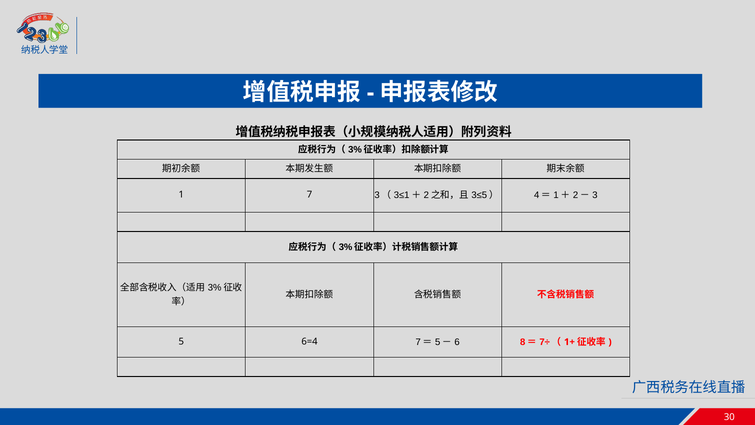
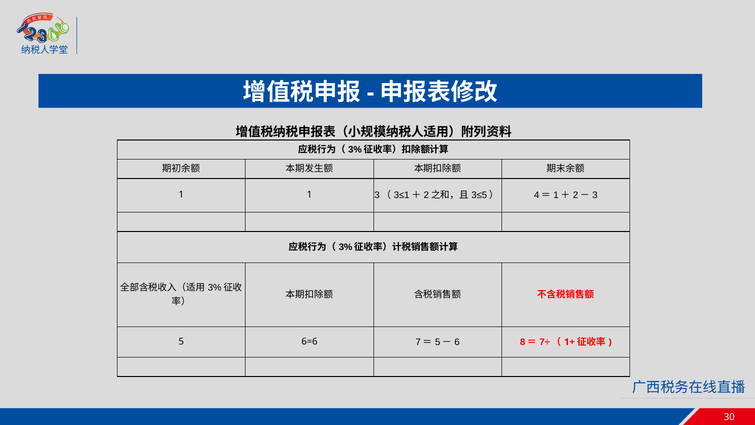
1 7: 7 -> 1
6=4: 6=4 -> 6=6
